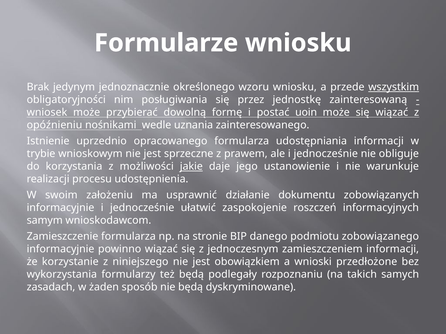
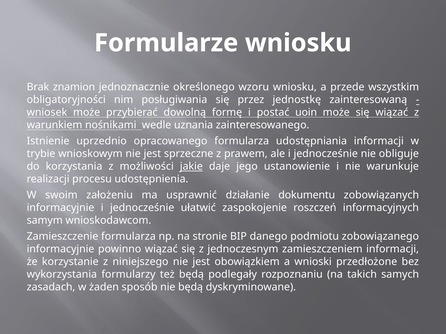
jedynym: jedynym -> znamion
wszystkim underline: present -> none
opóźnieniu: opóźnieniu -> warunkiem
